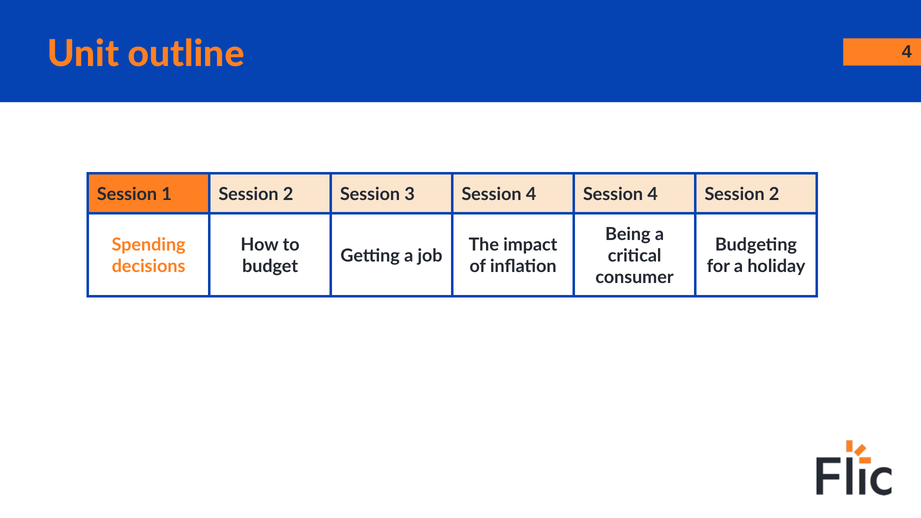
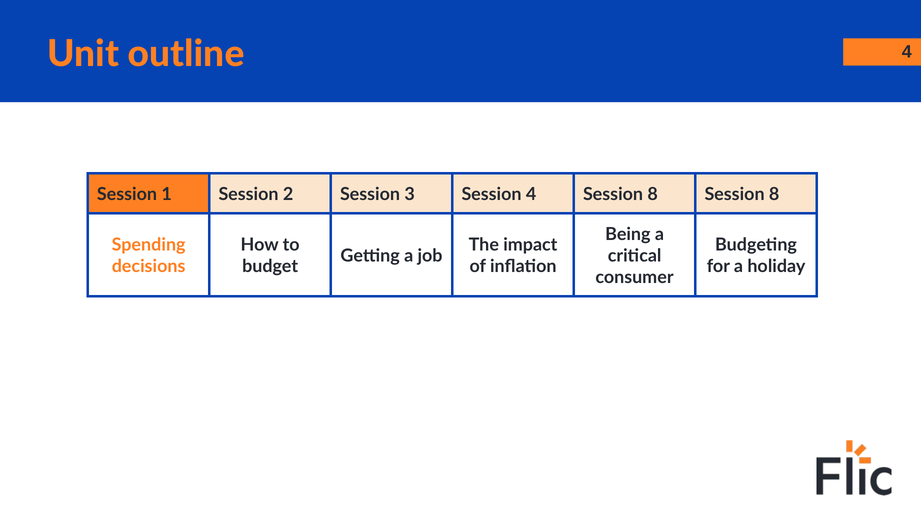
4 Session 4: 4 -> 8
2 at (774, 194): 2 -> 8
